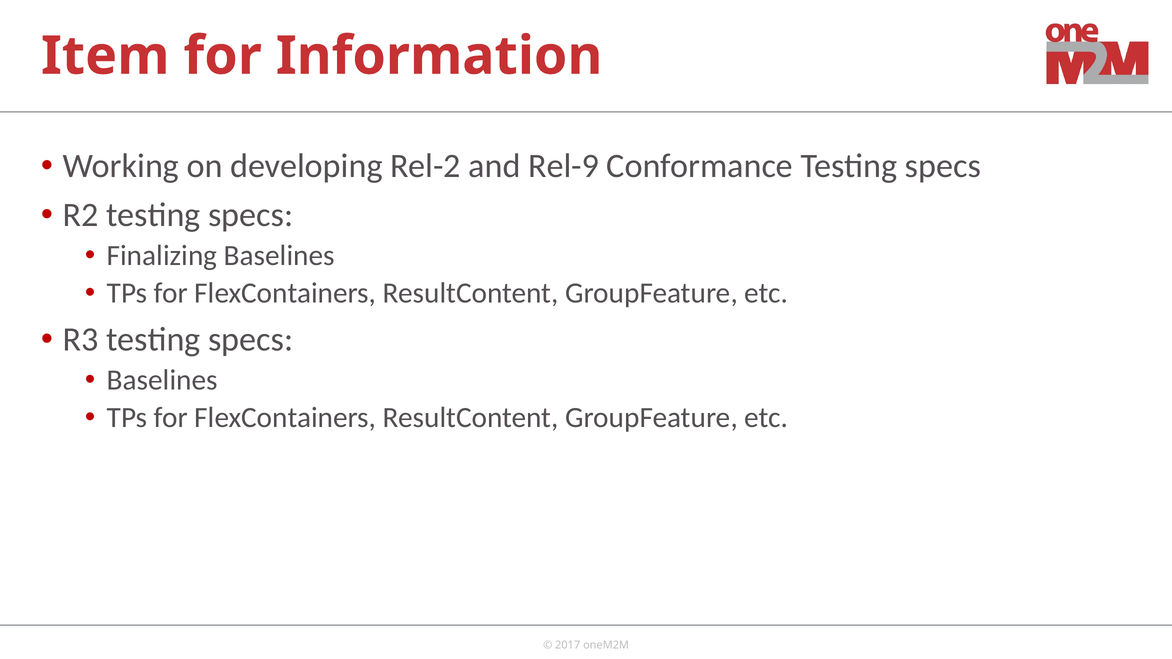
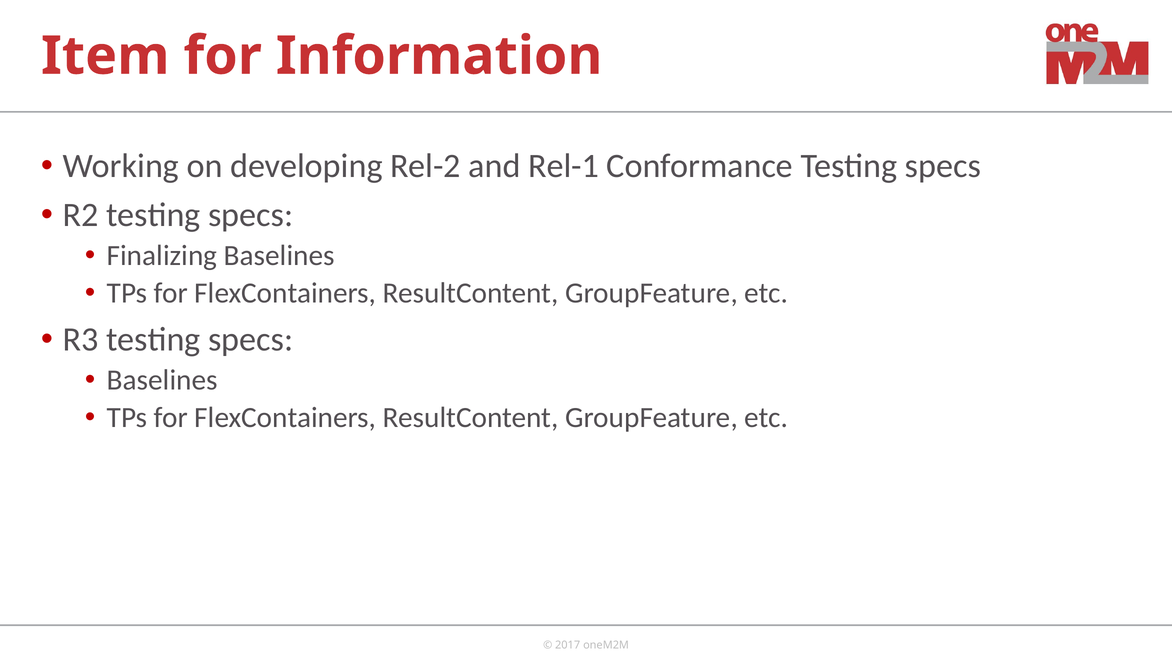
Rel-9: Rel-9 -> Rel-1
